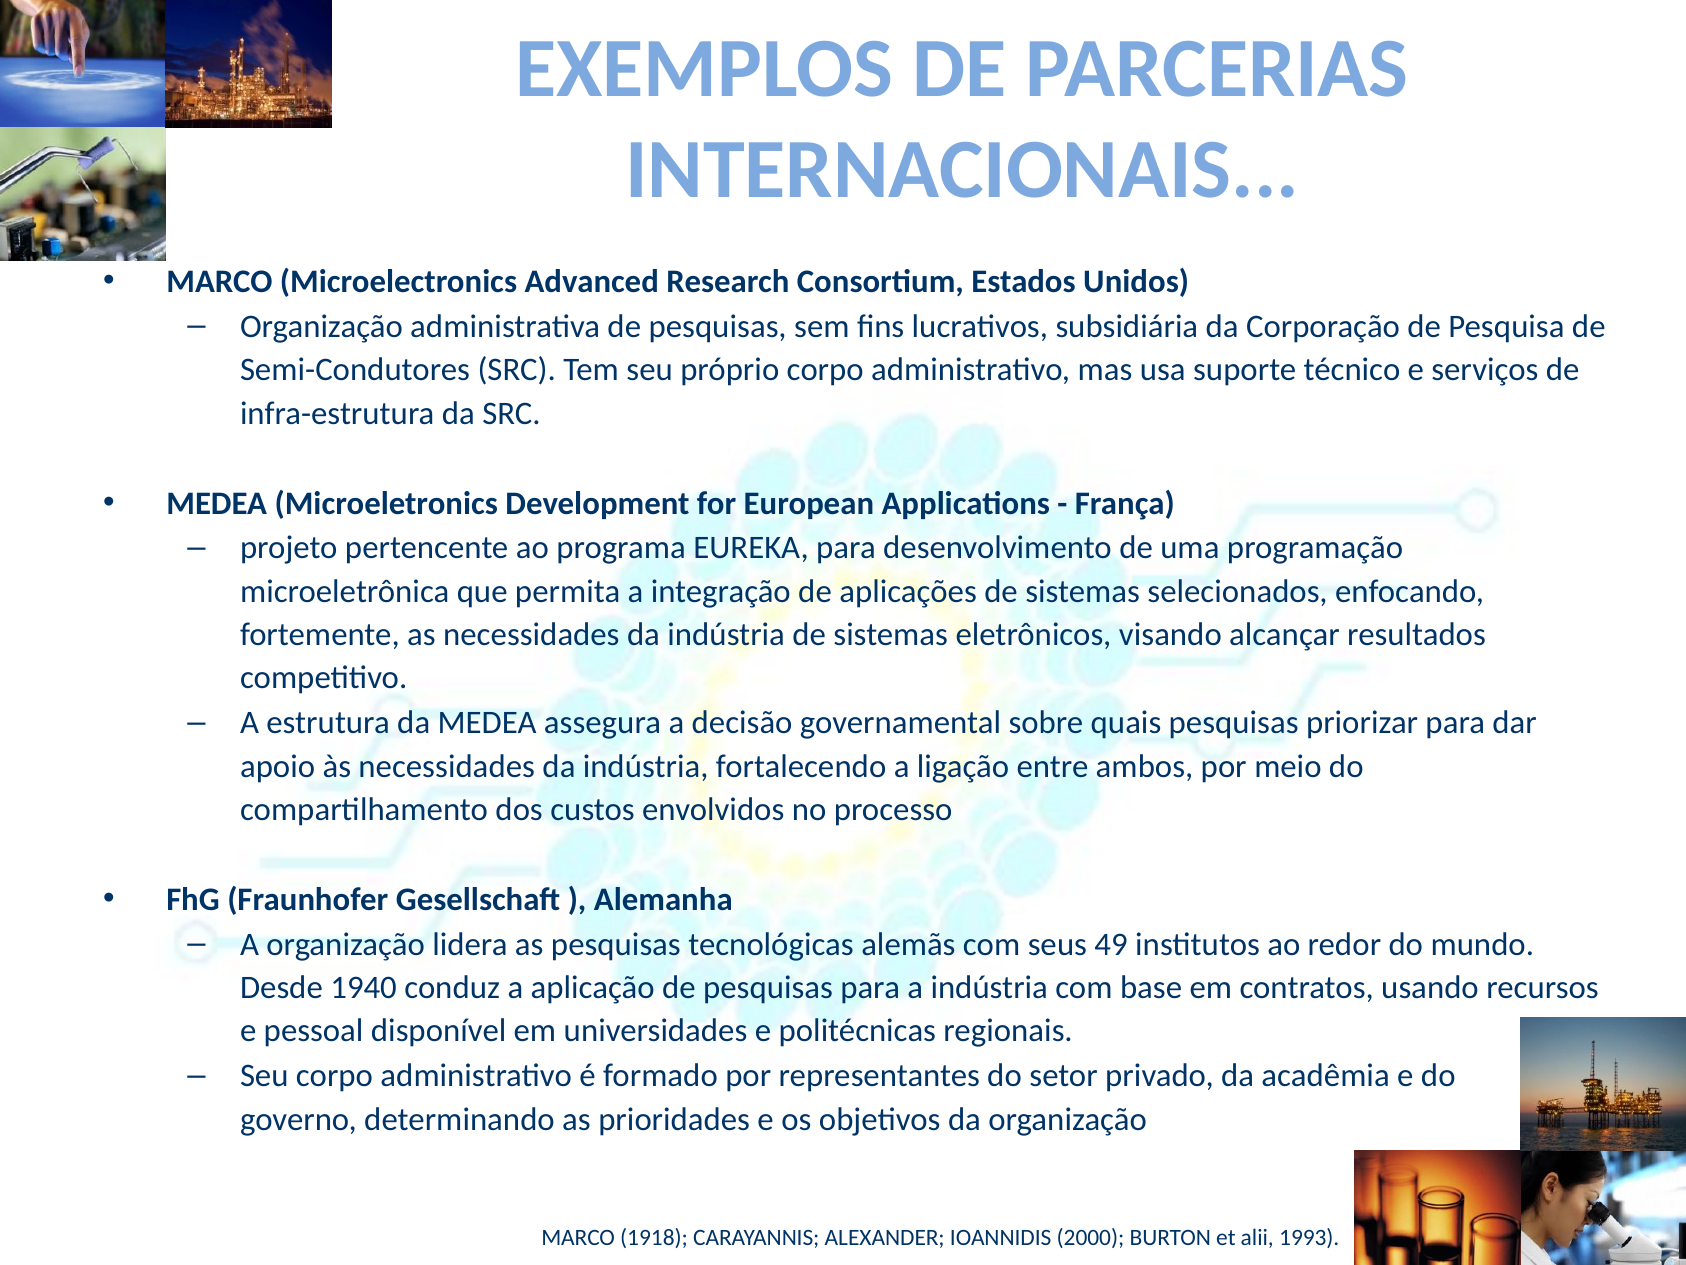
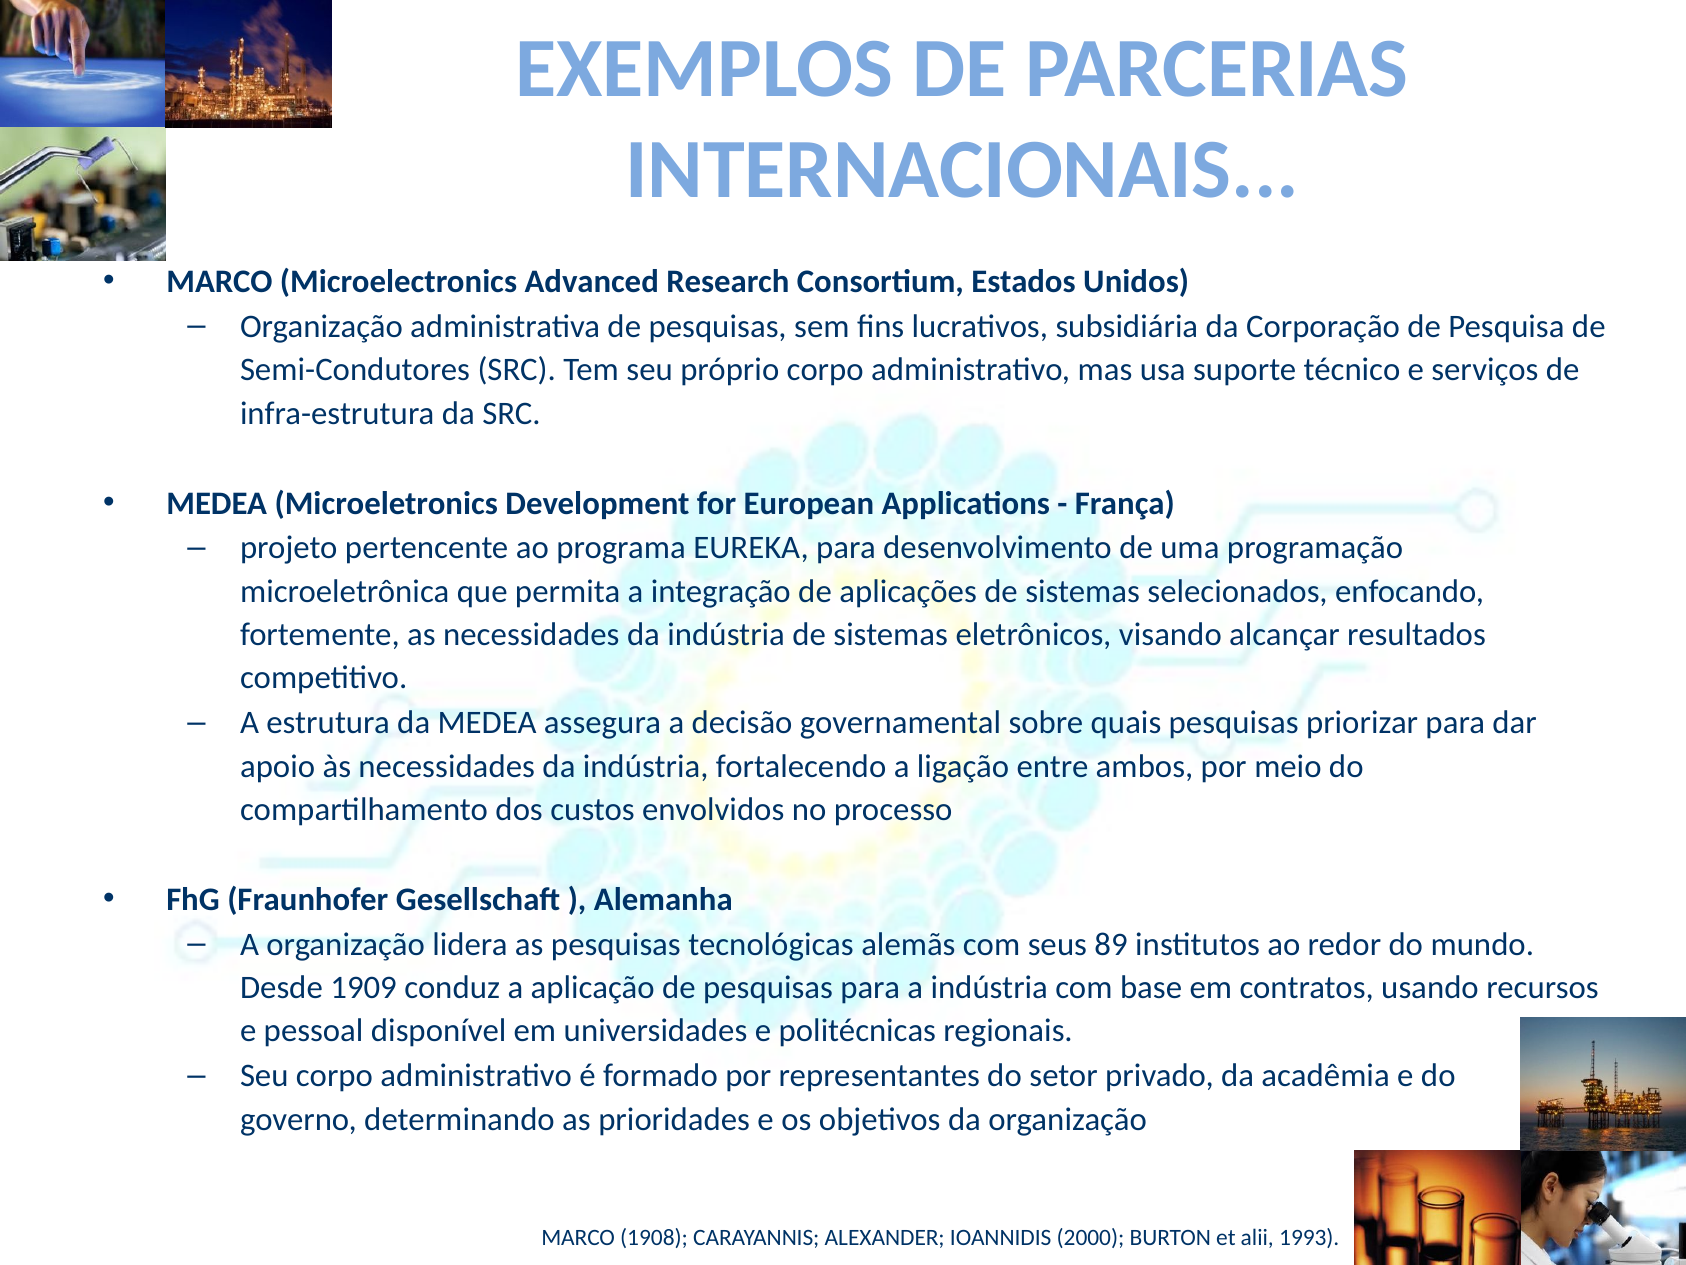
49: 49 -> 89
1940: 1940 -> 1909
1918: 1918 -> 1908
